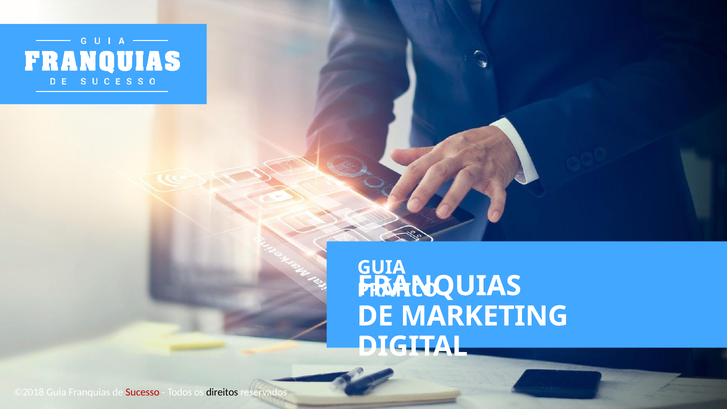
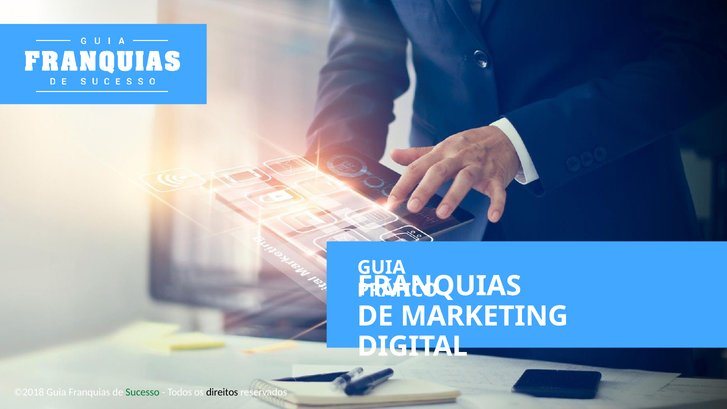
Sucesso colour: red -> green
